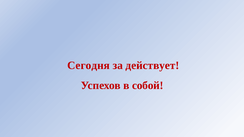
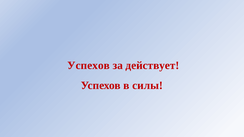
Сегодня at (89, 65): Сегодня -> Успехов
собой: собой -> силы
